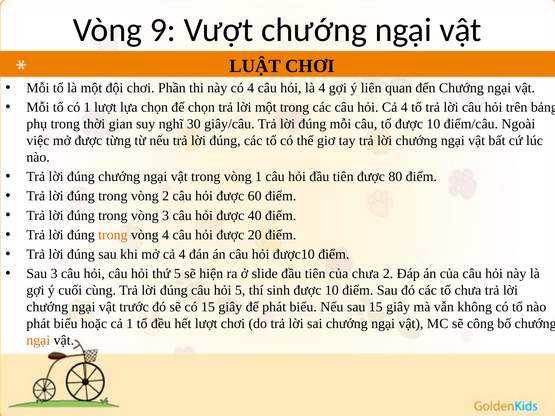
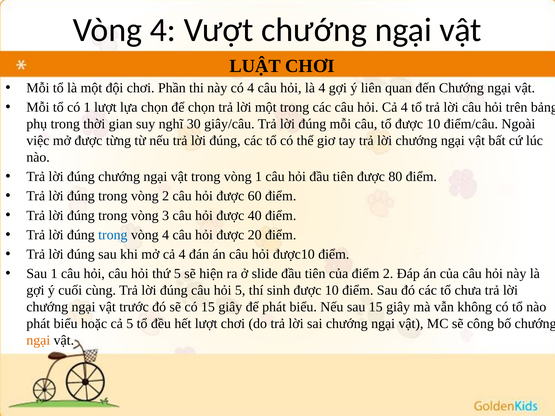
9 at (163, 30): 9 -> 4
trong at (113, 235) colour: orange -> blue
Sau 3: 3 -> 1
của chưa: chưa -> điểm
cả 1: 1 -> 5
